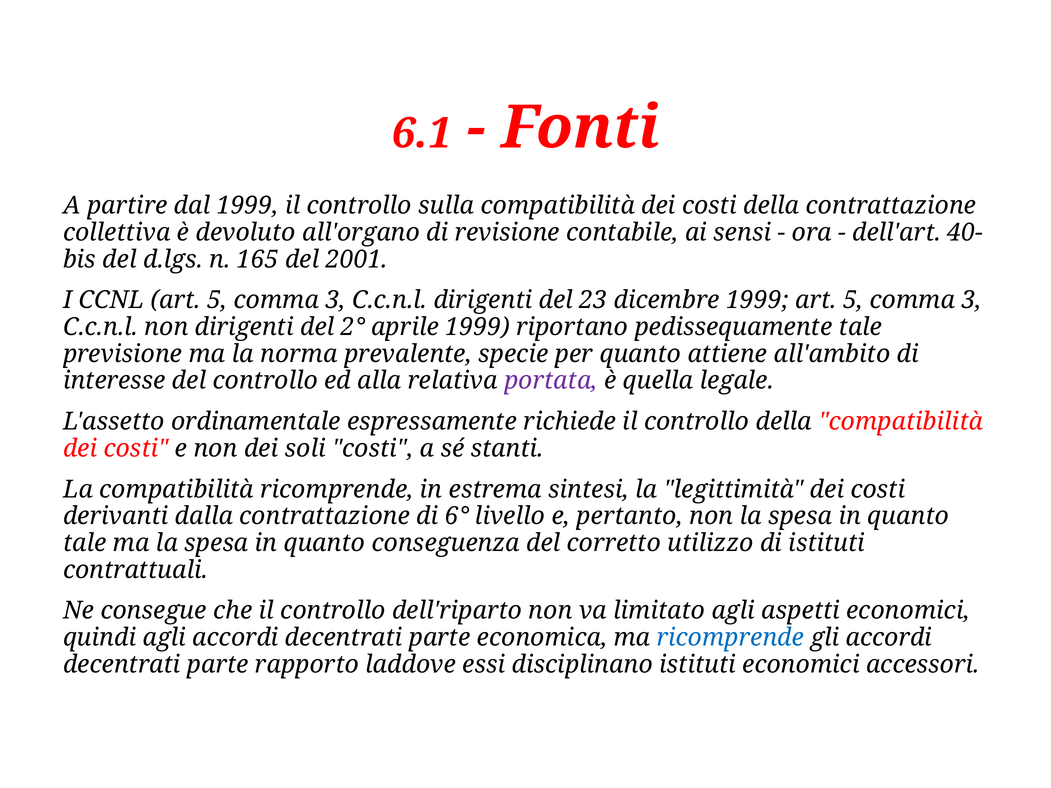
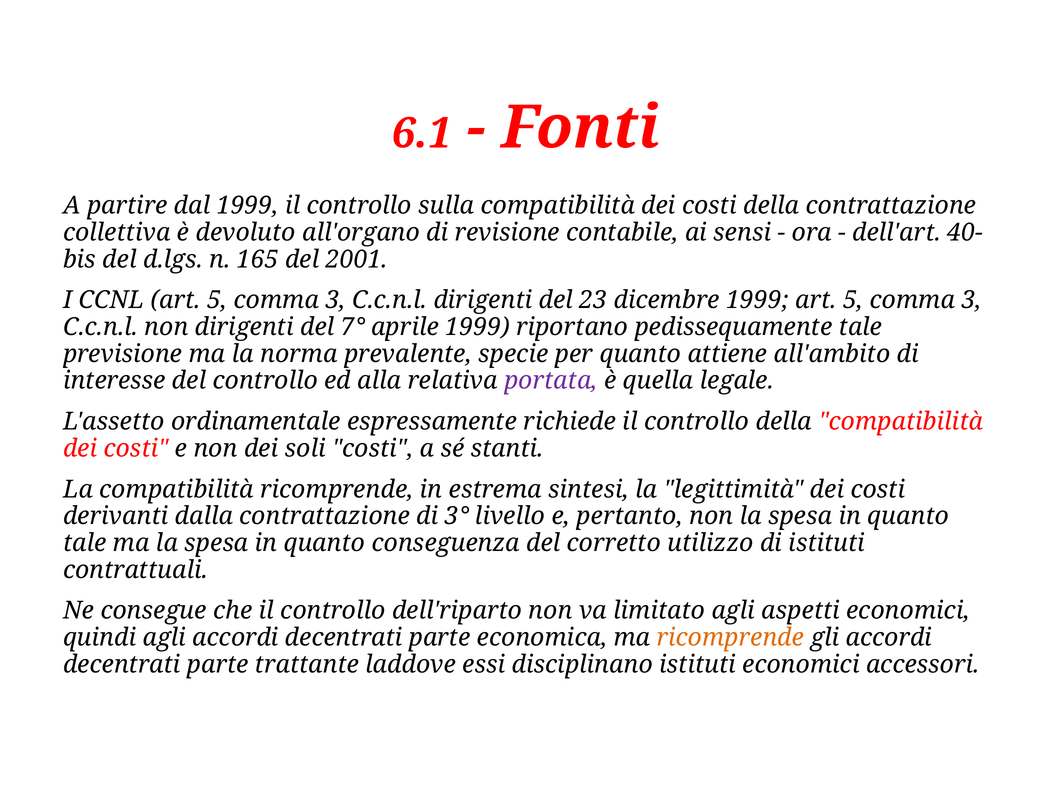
2°: 2° -> 7°
6°: 6° -> 3°
ricomprende at (730, 638) colour: blue -> orange
rapporto: rapporto -> trattante
